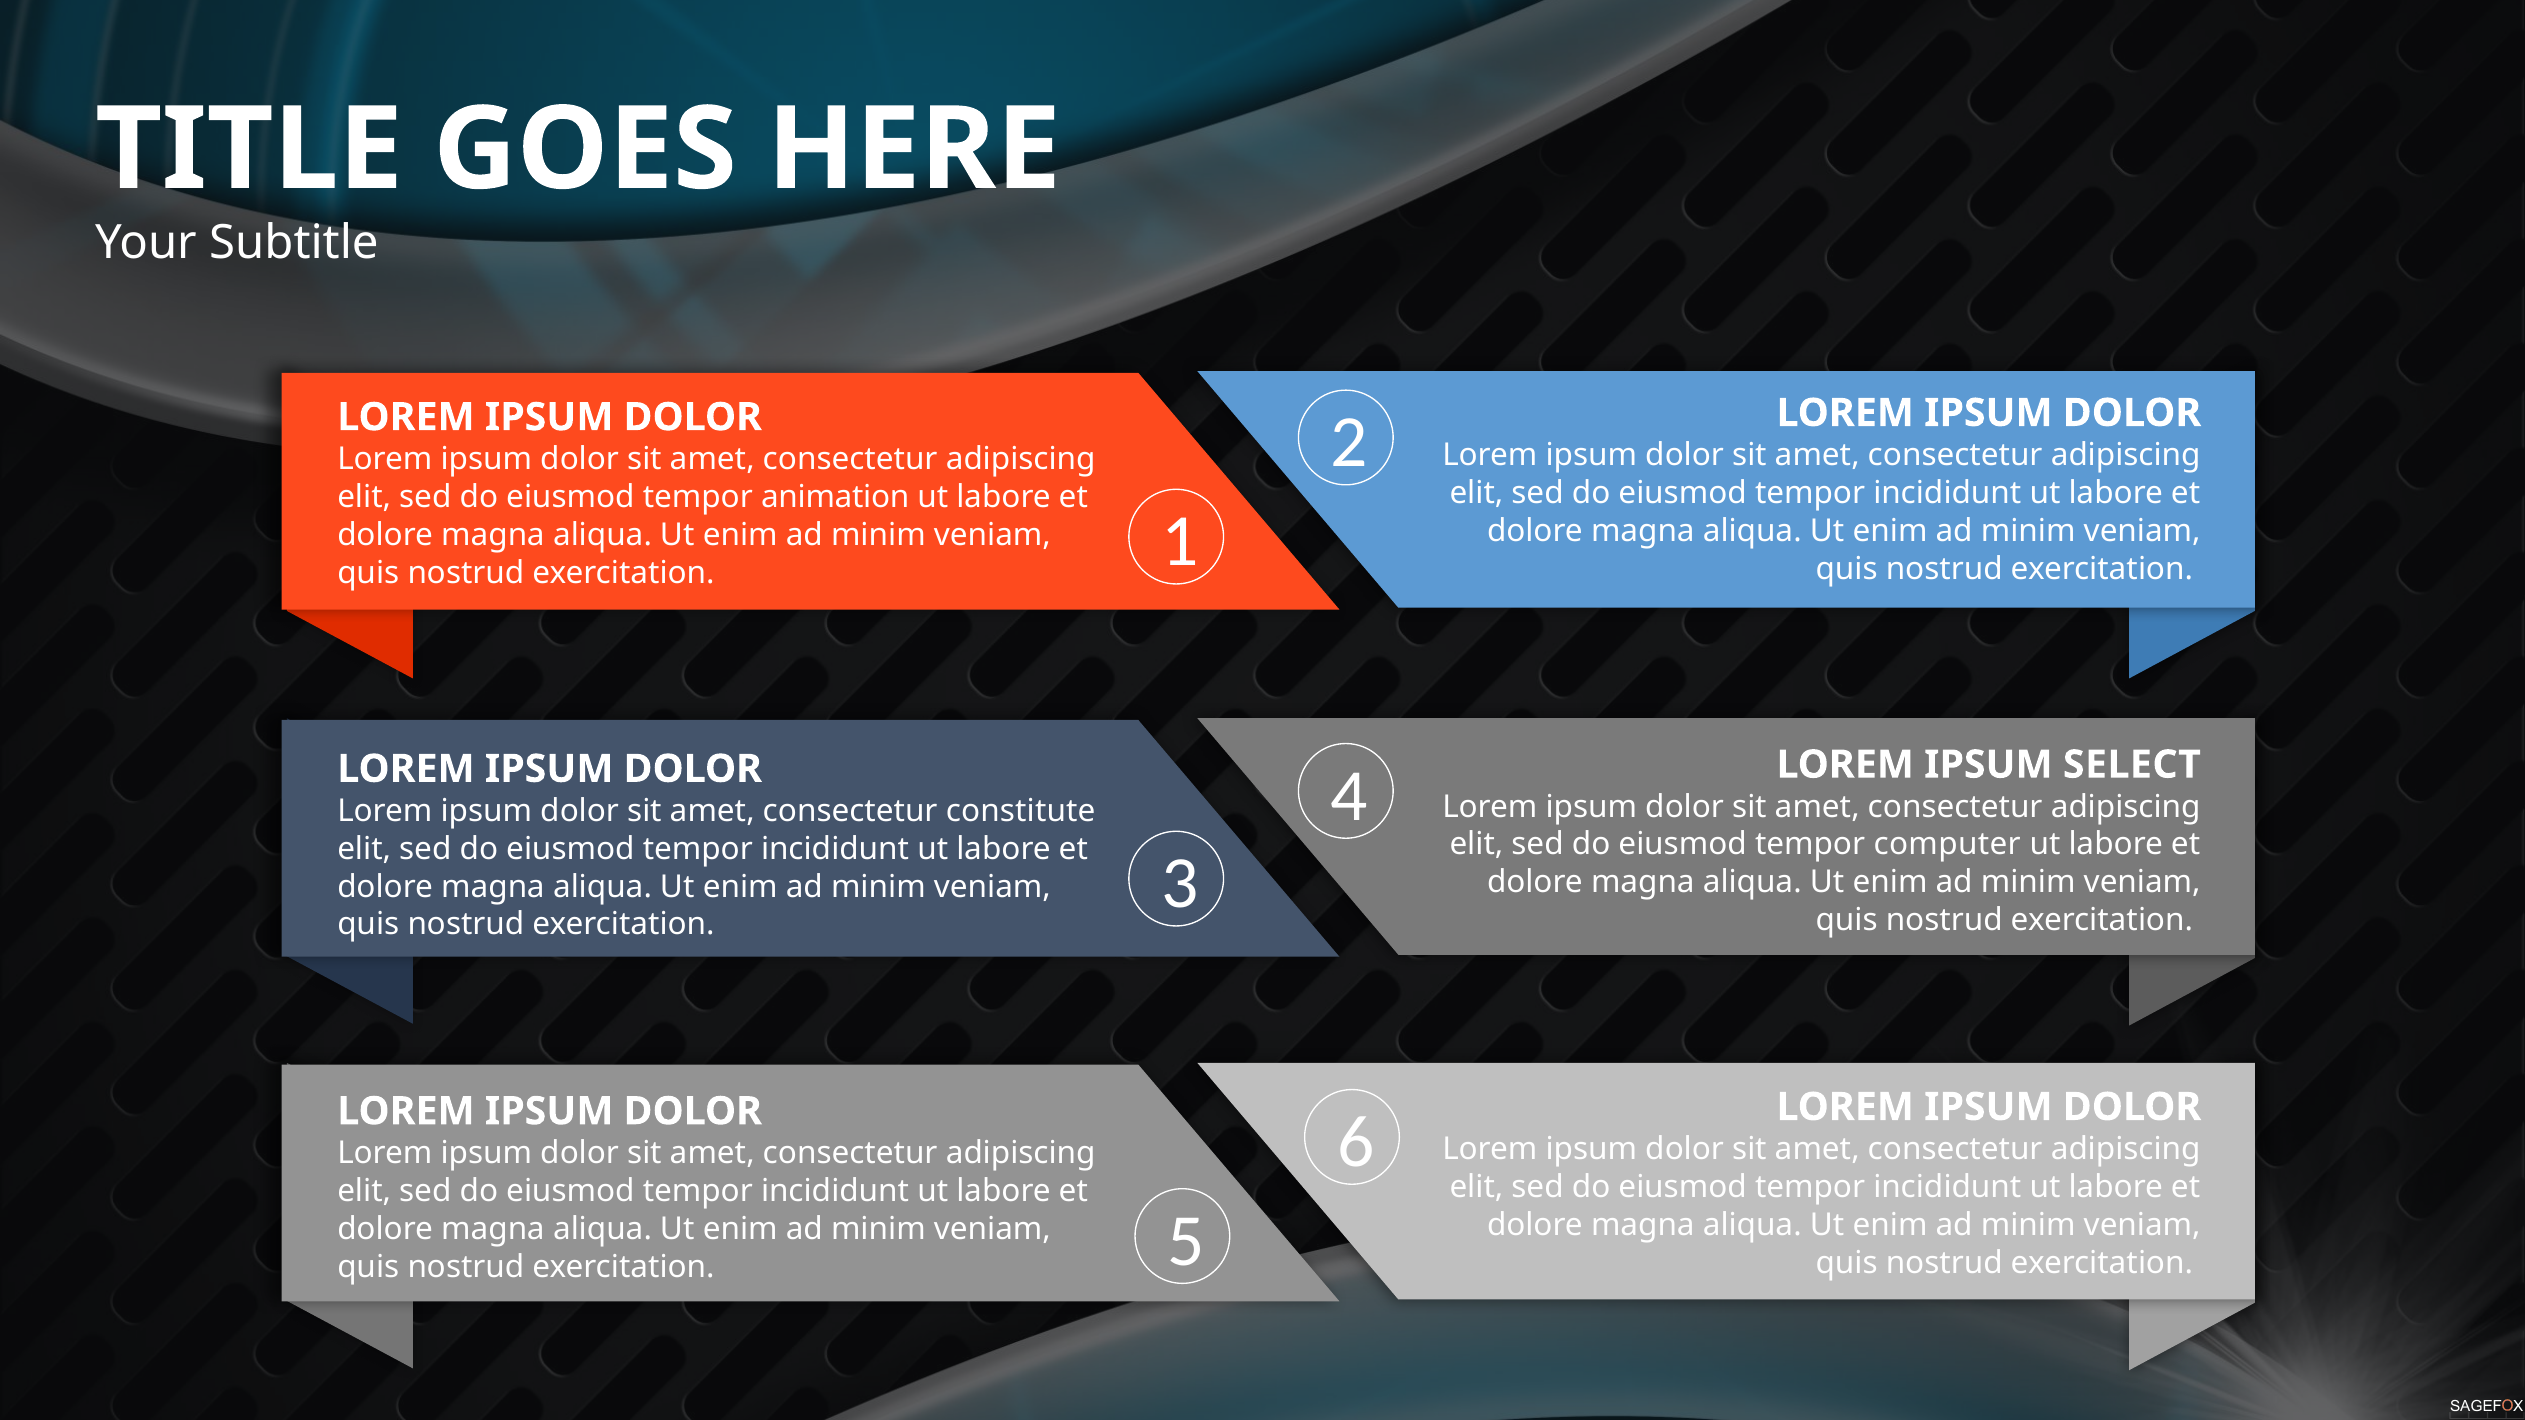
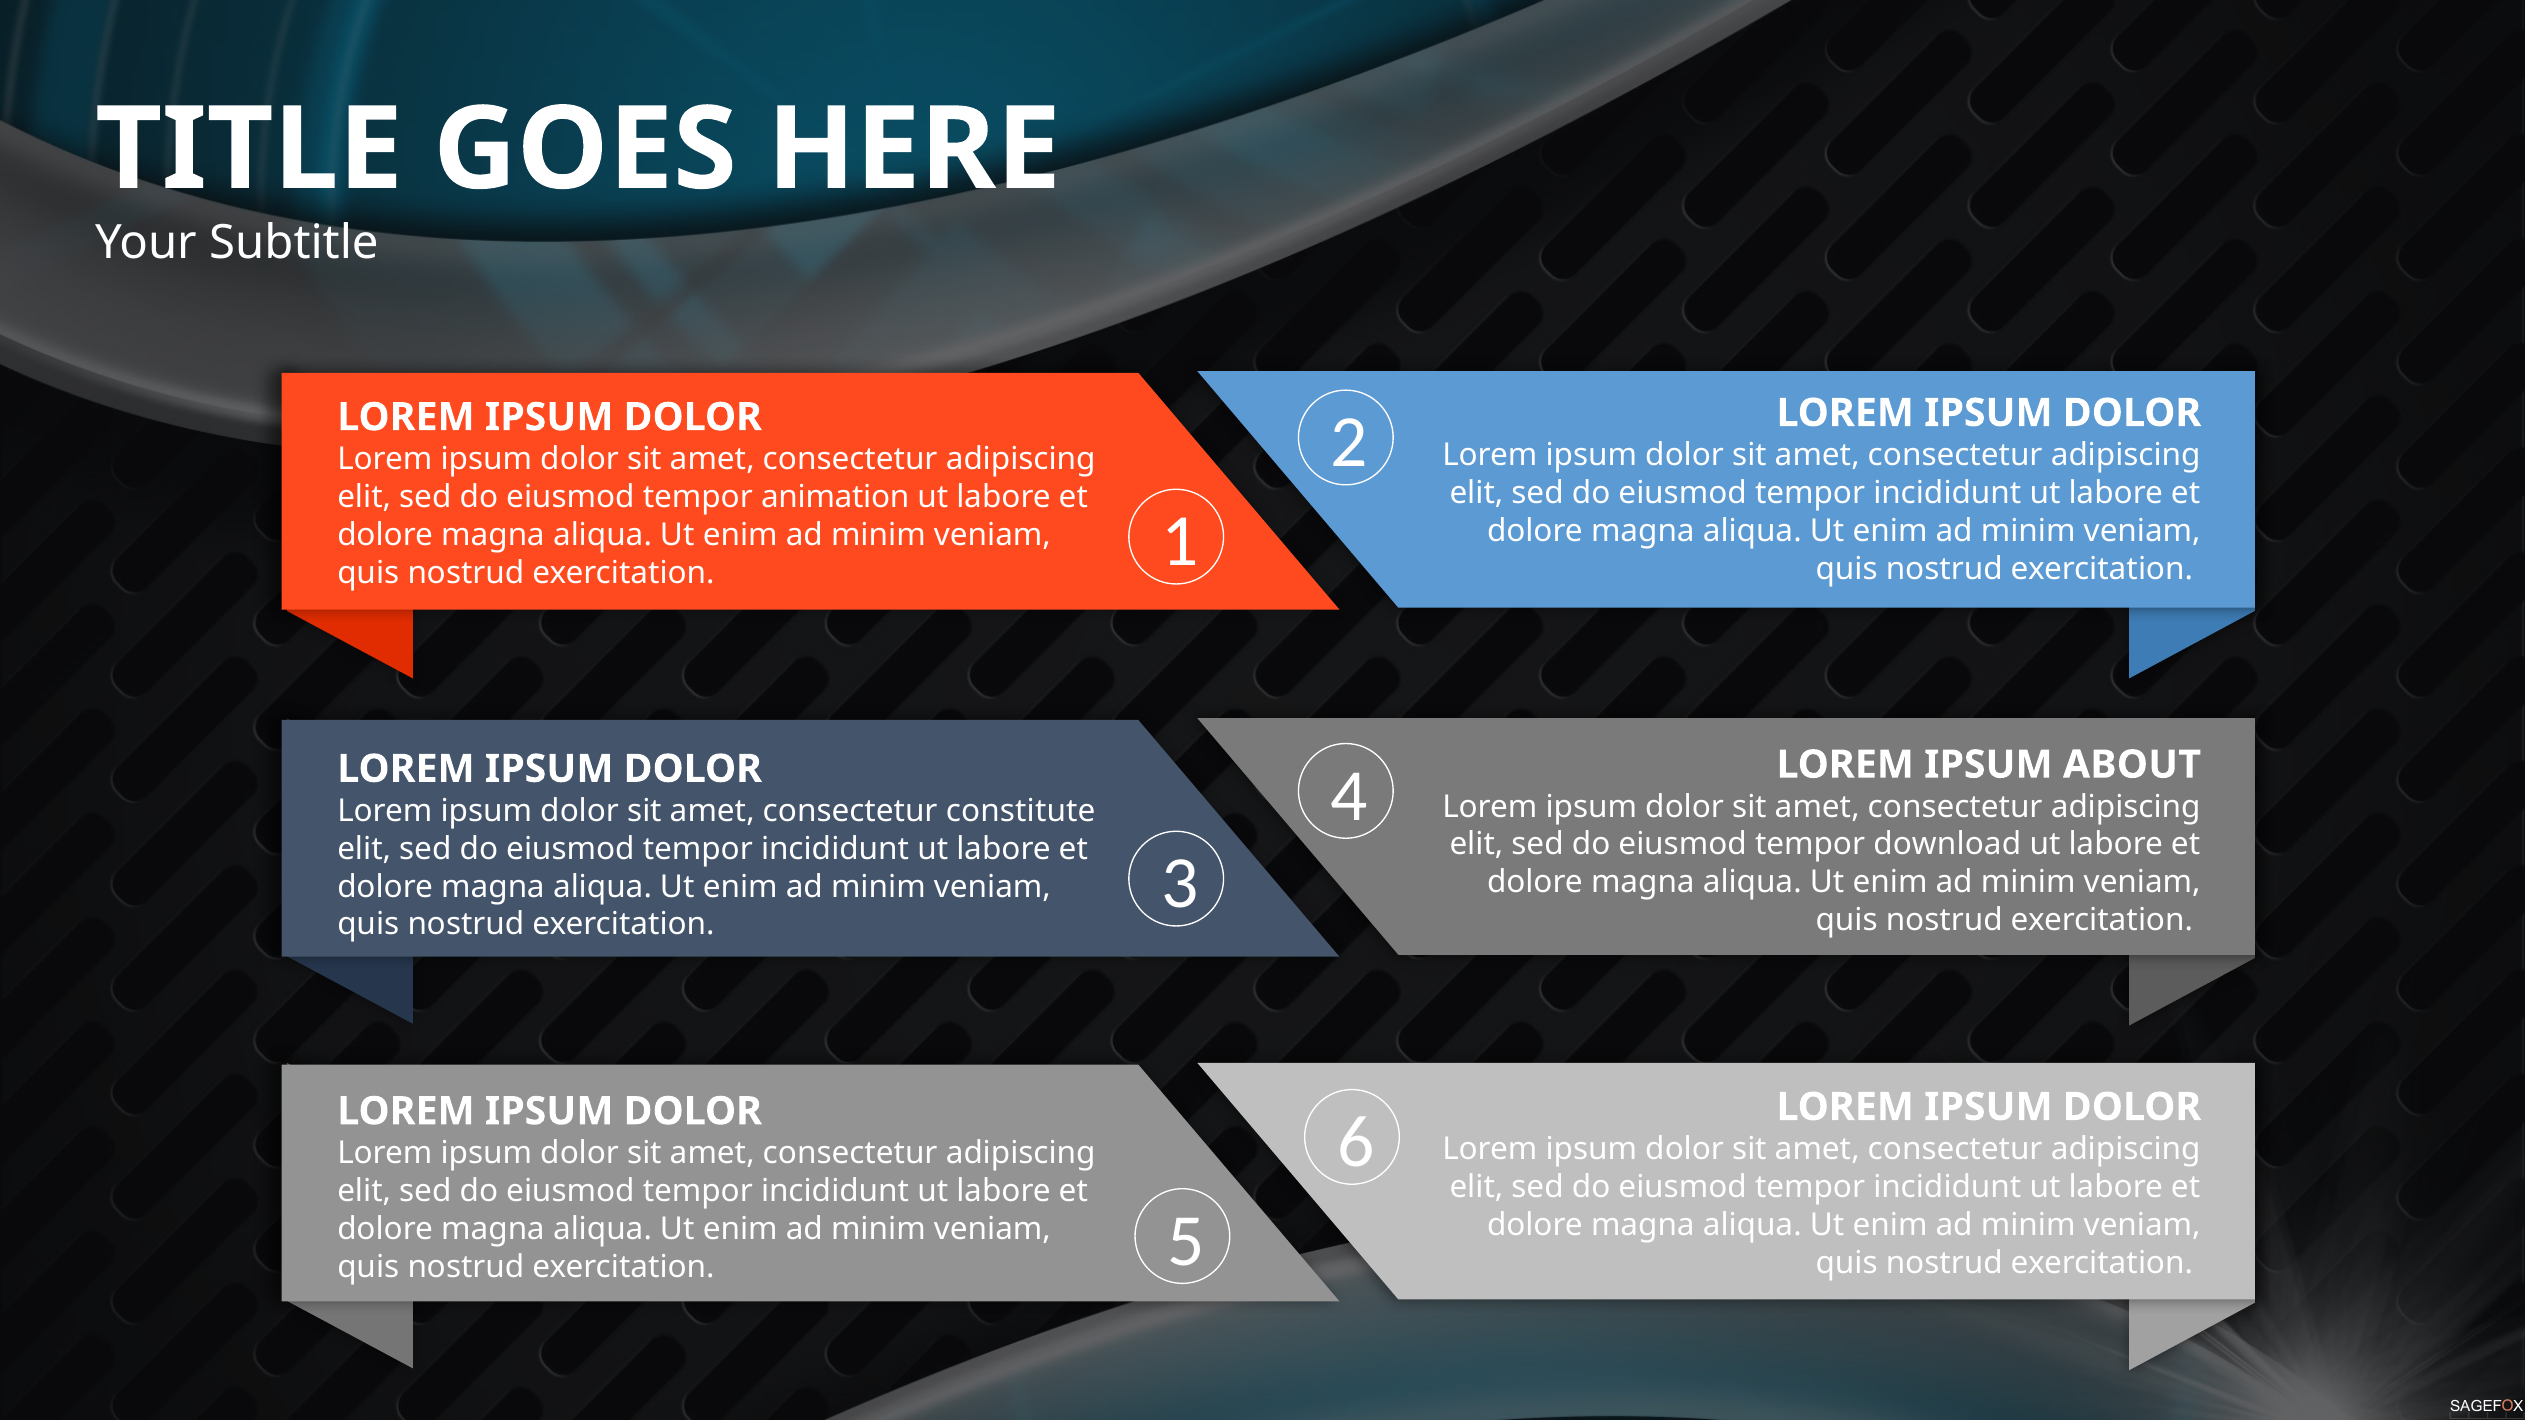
SELECT: SELECT -> ABOUT
computer: computer -> download
